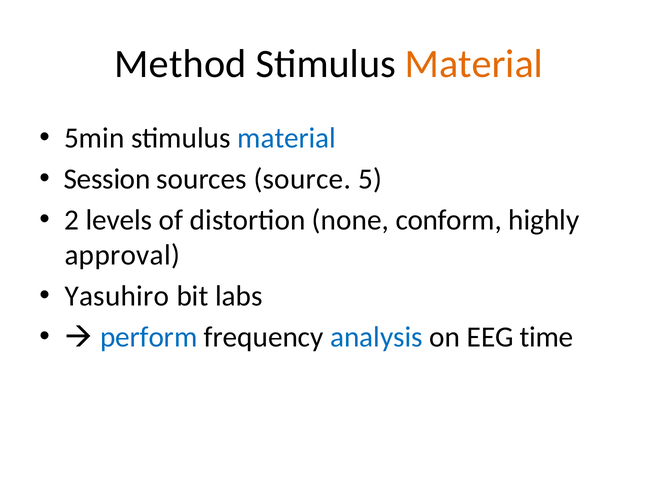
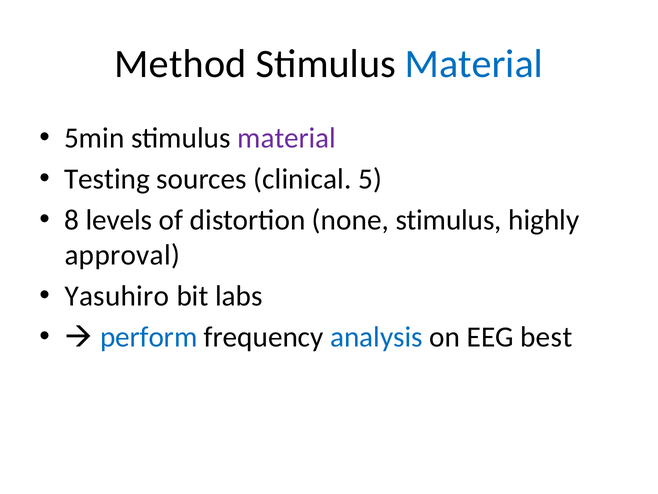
Material at (474, 64) colour: orange -> blue
material at (287, 138) colour: blue -> purple
Session: Session -> Testing
source: source -> clinical
2: 2 -> 8
none conform: conform -> stimulus
time: time -> best
